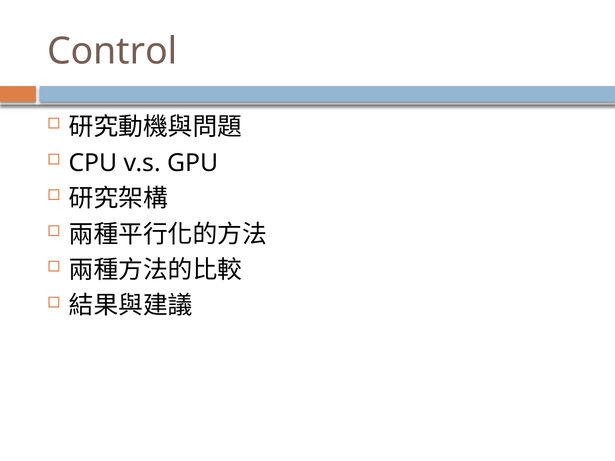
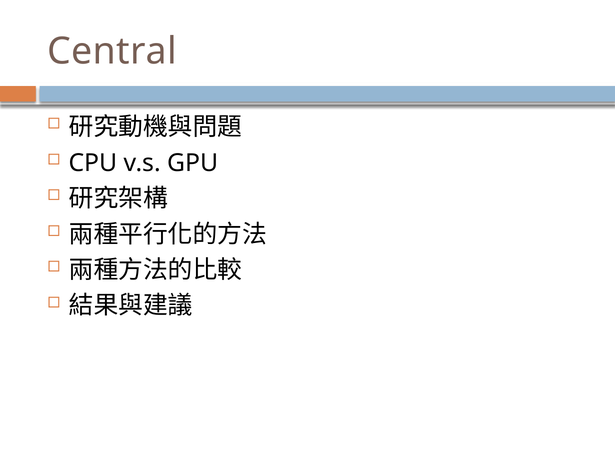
Control: Control -> Central
